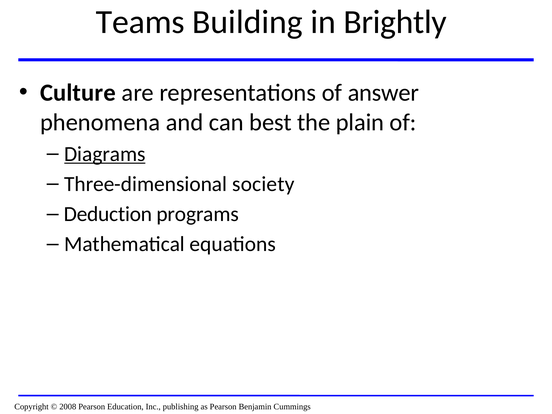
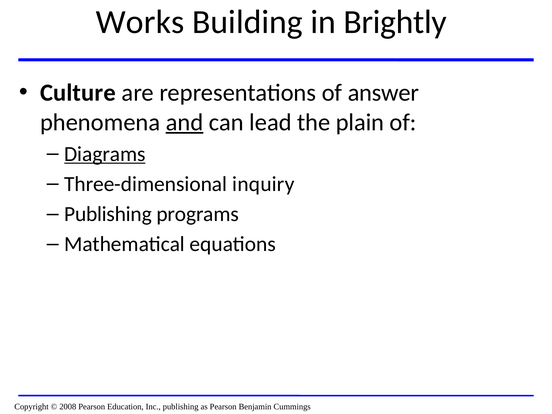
Teams: Teams -> Works
and underline: none -> present
best: best -> lead
society: society -> inquiry
Deduction at (108, 214): Deduction -> Publishing
